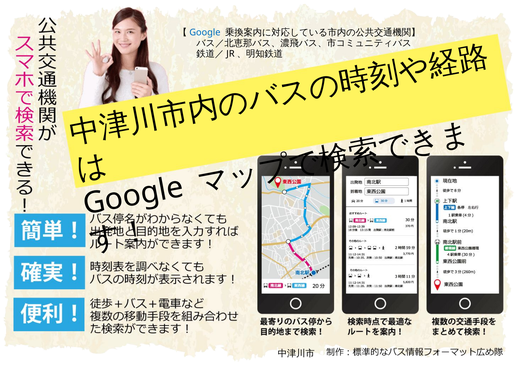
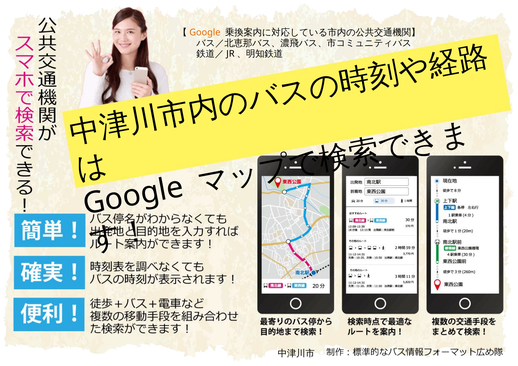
Google colour: blue -> orange
